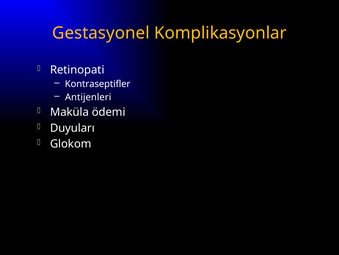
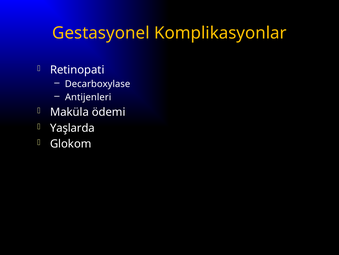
Kontraseptifler: Kontraseptifler -> Decarboxylase
Duyuları: Duyuları -> Yaşlarda
